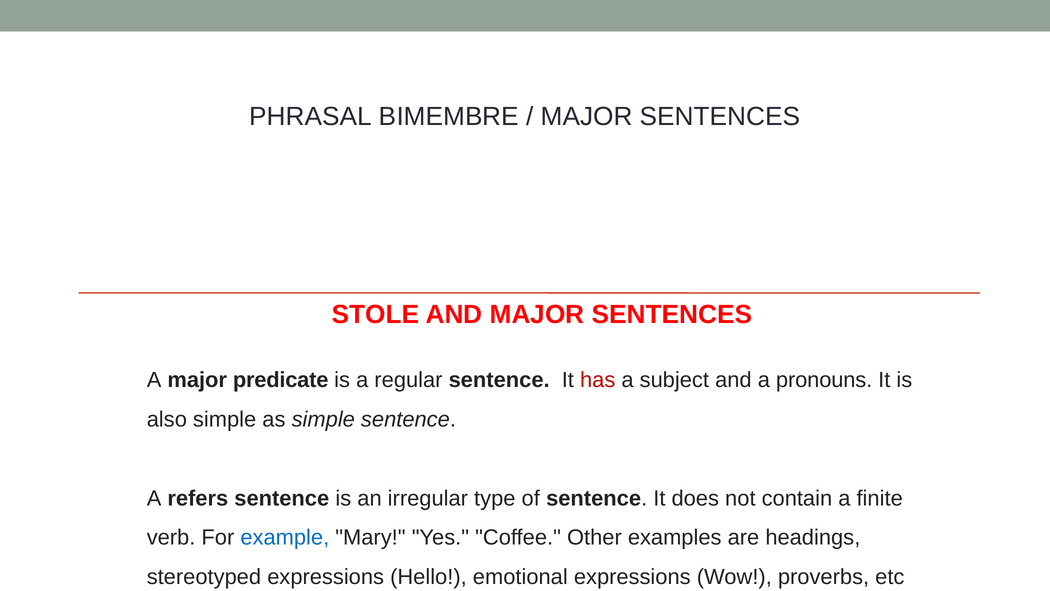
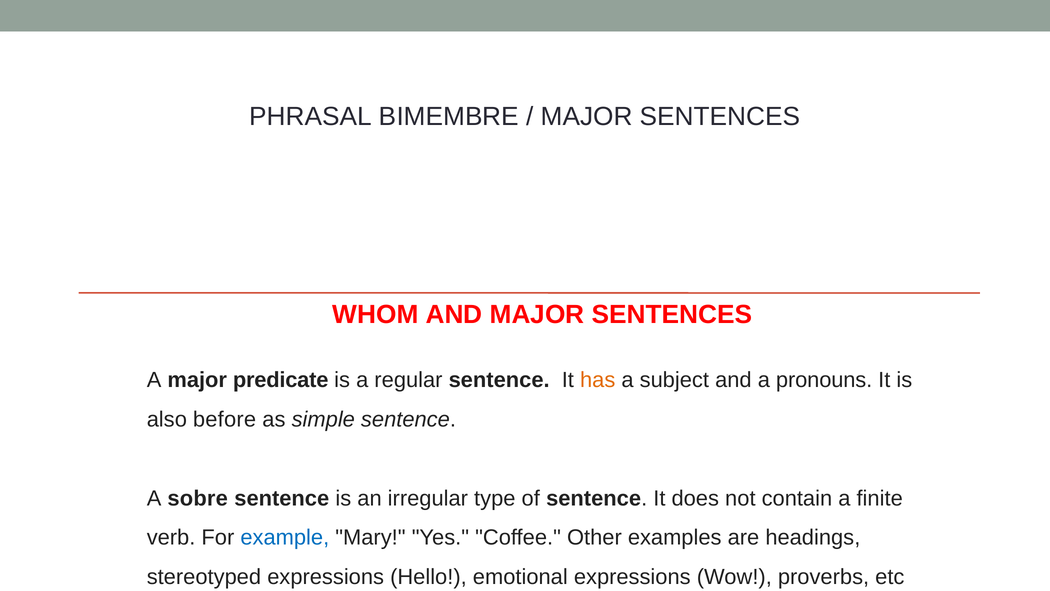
STOLE: STOLE -> WHOM
has colour: red -> orange
also simple: simple -> before
refers: refers -> sobre
